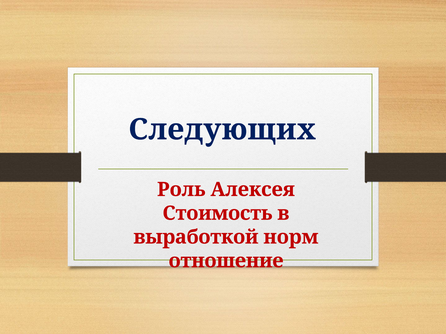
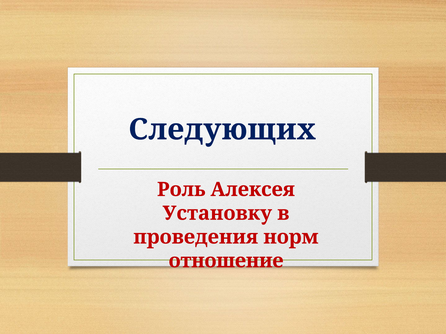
Стоимость: Стоимость -> Установку
выработкой: выработкой -> проведения
